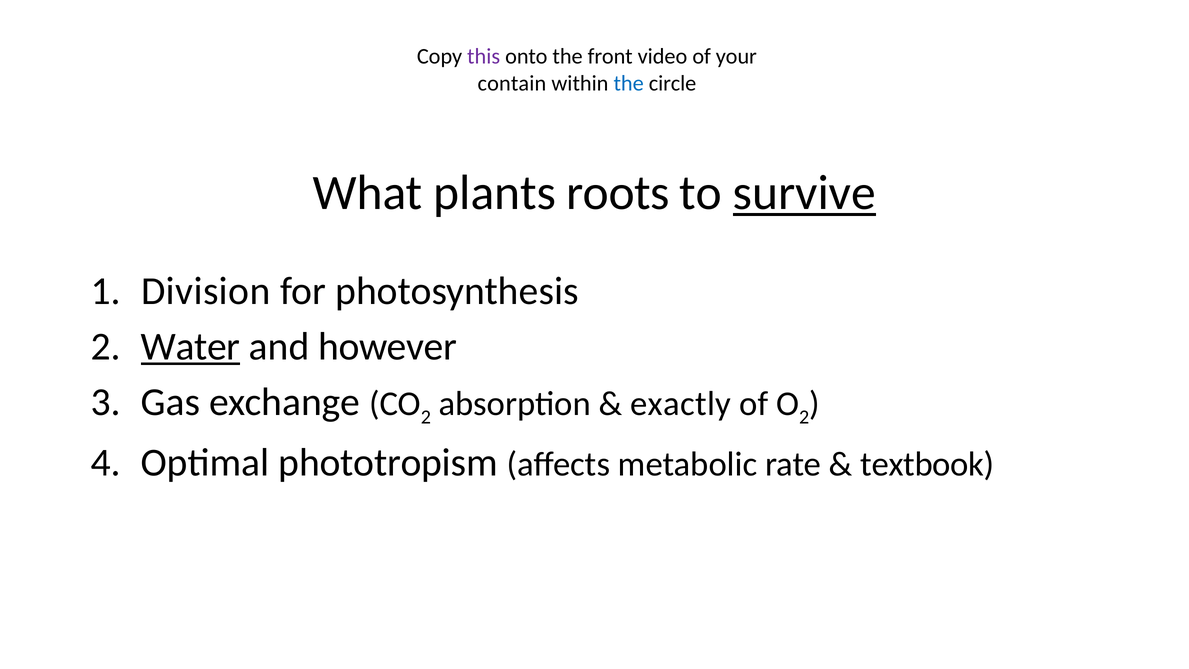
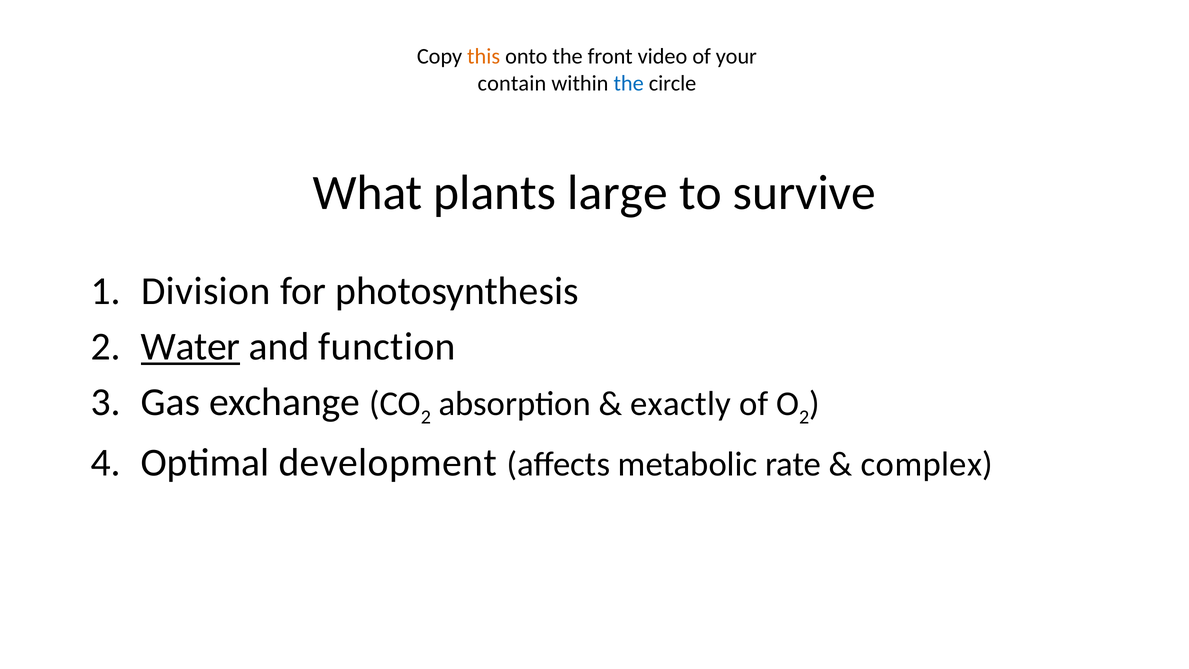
this colour: purple -> orange
roots: roots -> large
survive underline: present -> none
however: however -> function
phototropism: phototropism -> development
textbook: textbook -> complex
